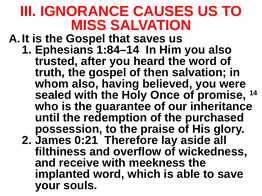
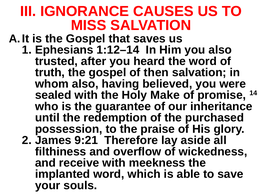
1:84–14: 1:84–14 -> 1:12–14
Once: Once -> Make
0:21: 0:21 -> 9:21
